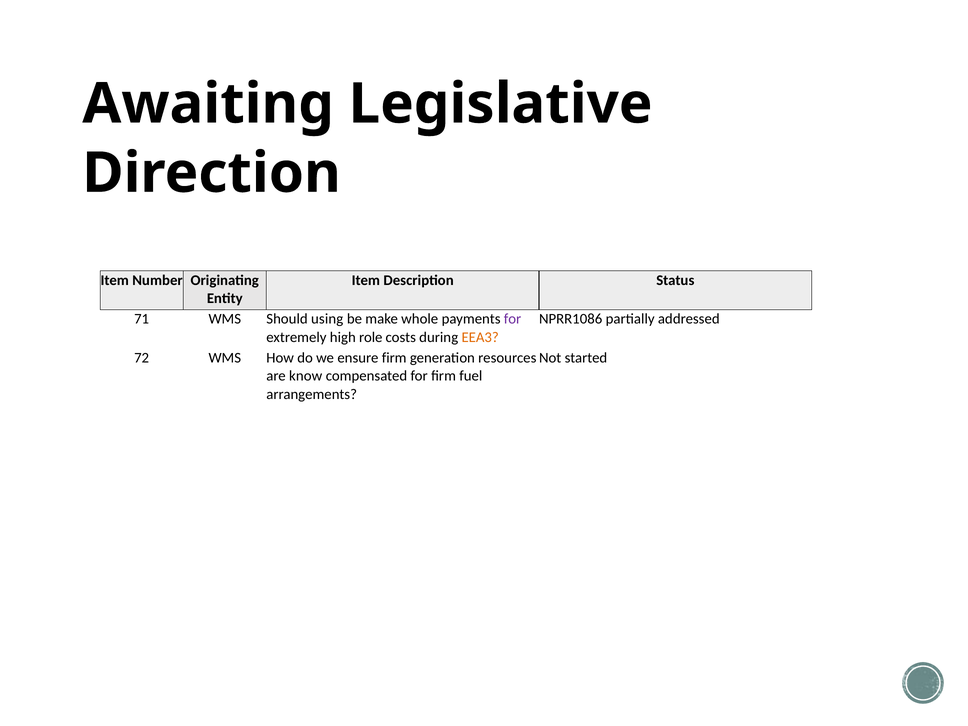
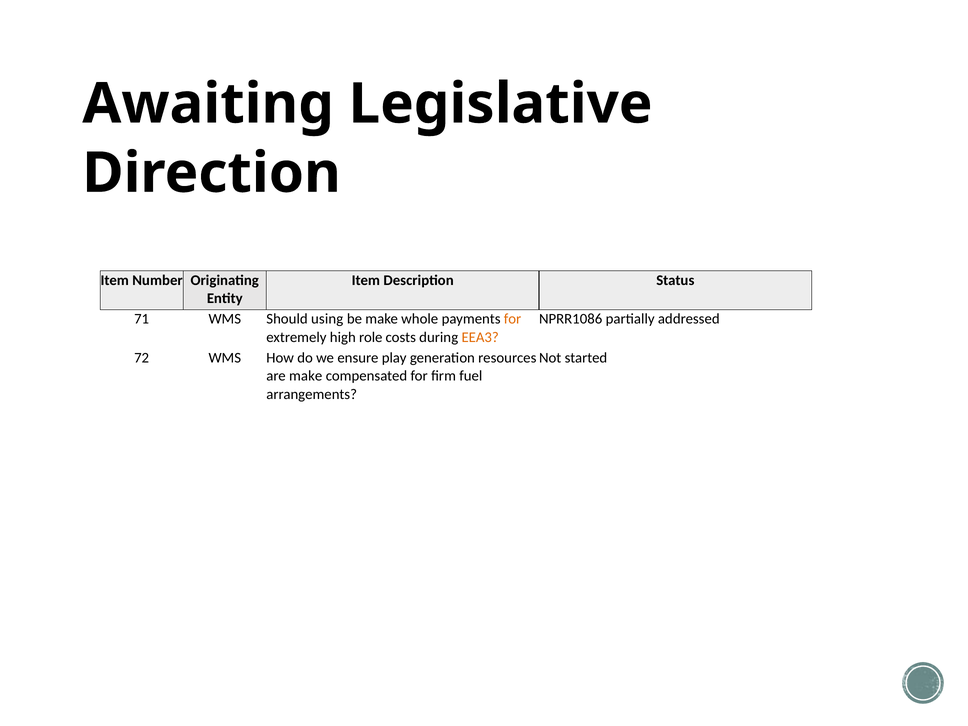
for at (513, 319) colour: purple -> orange
ensure firm: firm -> play
are know: know -> make
